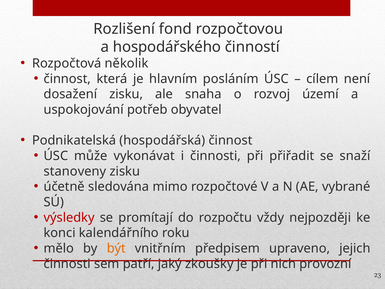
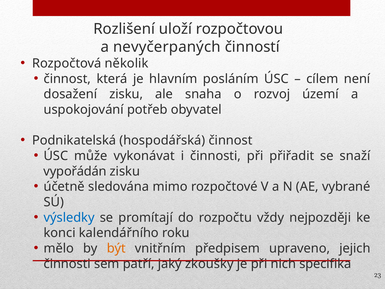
fond: fond -> uloží
hospodářského: hospodářského -> nevyčerpaných
stanoveny: stanoveny -> vypořádán
výsledky colour: red -> blue
provozní: provozní -> specifika
